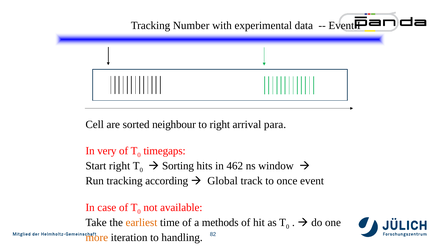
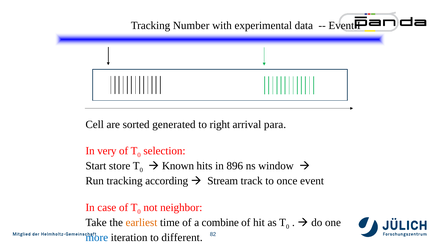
neighbour: neighbour -> generated
timegaps: timegaps -> selection
Start right: right -> store
Sorting: Sorting -> Known
462: 462 -> 896
Global: Global -> Stream
available: available -> neighbor
methods: methods -> combine
more colour: orange -> blue
handling: handling -> different
